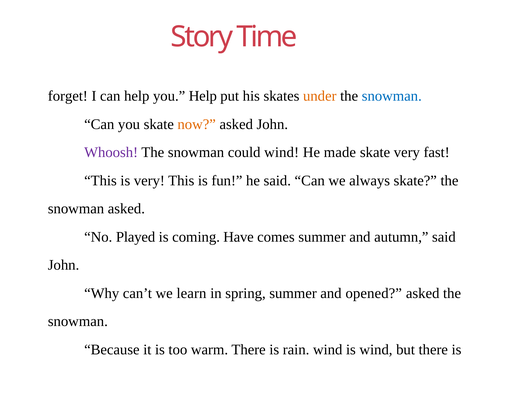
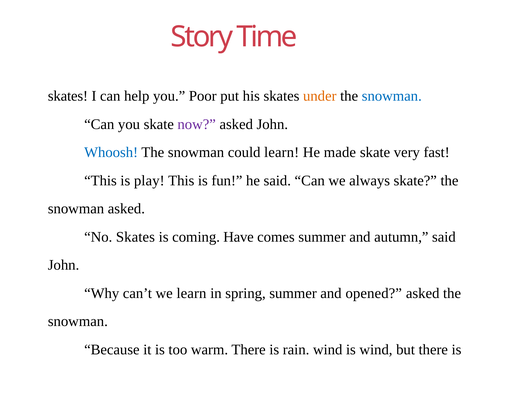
forget at (68, 96): forget -> skates
you Help: Help -> Poor
now colour: orange -> purple
Whoosh colour: purple -> blue
could wind: wind -> learn
is very: very -> play
No Played: Played -> Skates
